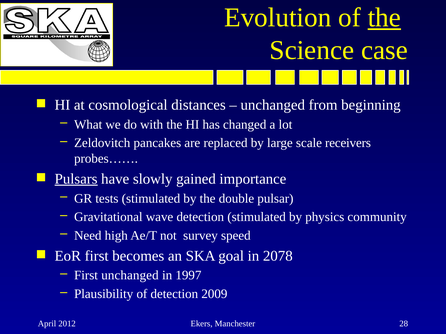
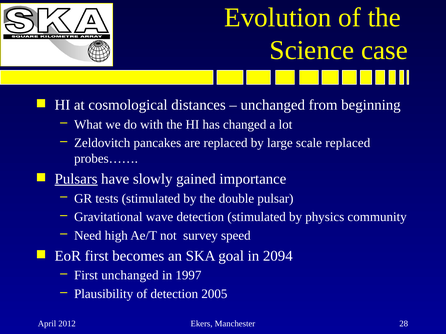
the at (384, 18) underline: present -> none
scale receivers: receivers -> replaced
2078: 2078 -> 2094
2009: 2009 -> 2005
